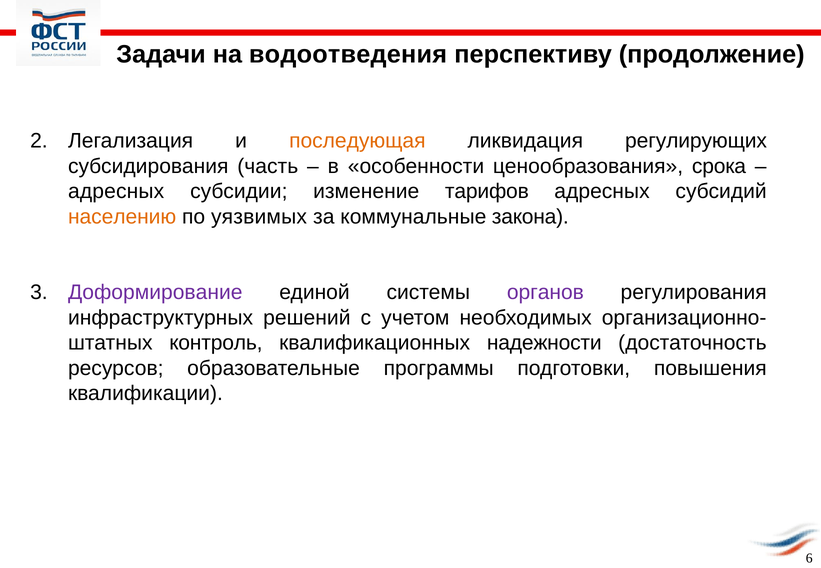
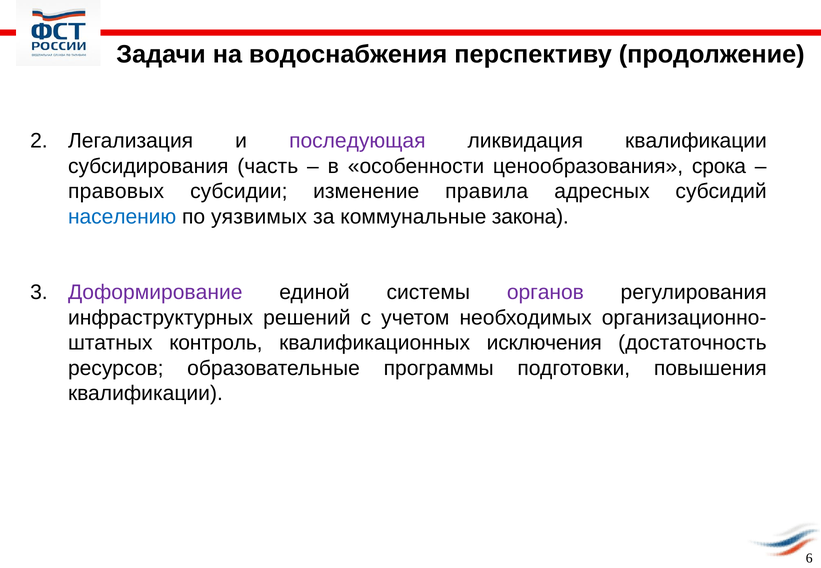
водоотведения: водоотведения -> водоснабжения
последующая colour: orange -> purple
ликвидация регулирующих: регулирующих -> квалификации
адресных at (116, 191): адресных -> правовых
тарифов: тарифов -> правила
населению colour: orange -> blue
надежности: надежности -> исключения
